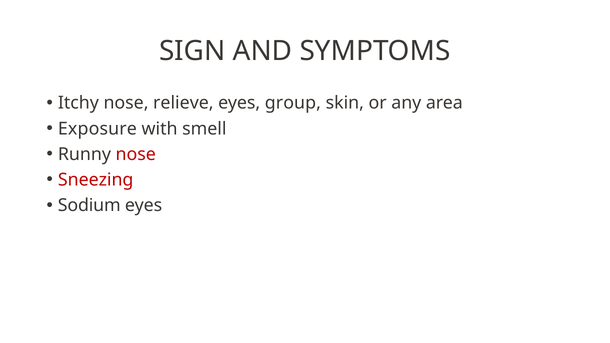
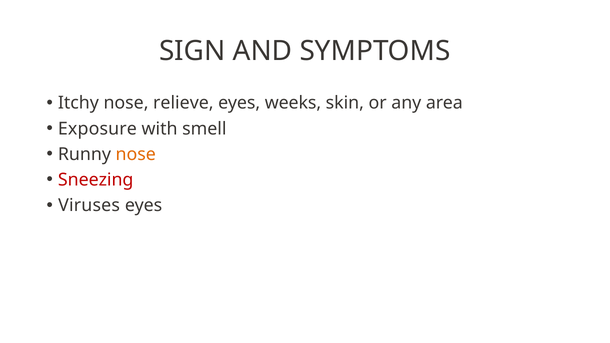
group: group -> weeks
nose at (136, 154) colour: red -> orange
Sodium: Sodium -> Viruses
